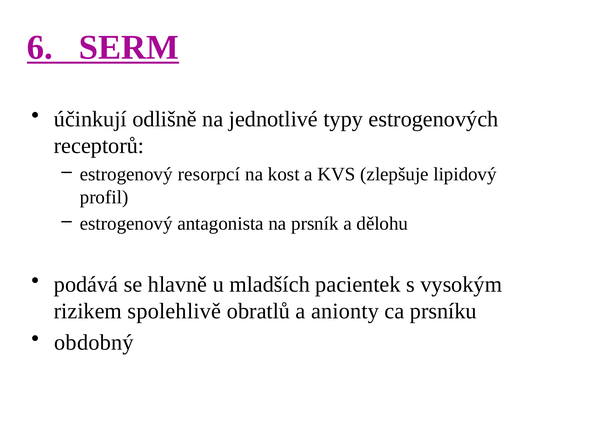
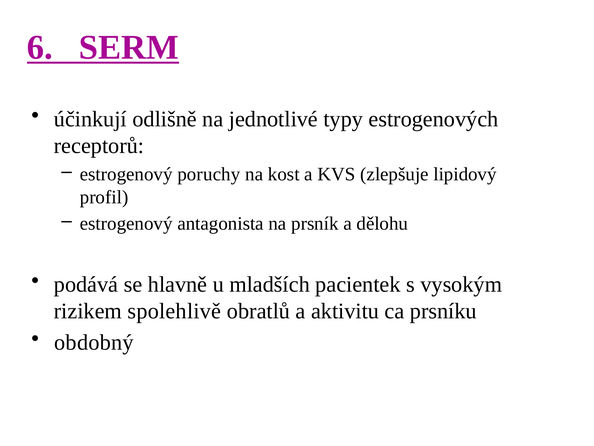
resorpcí: resorpcí -> poruchy
anionty: anionty -> aktivitu
